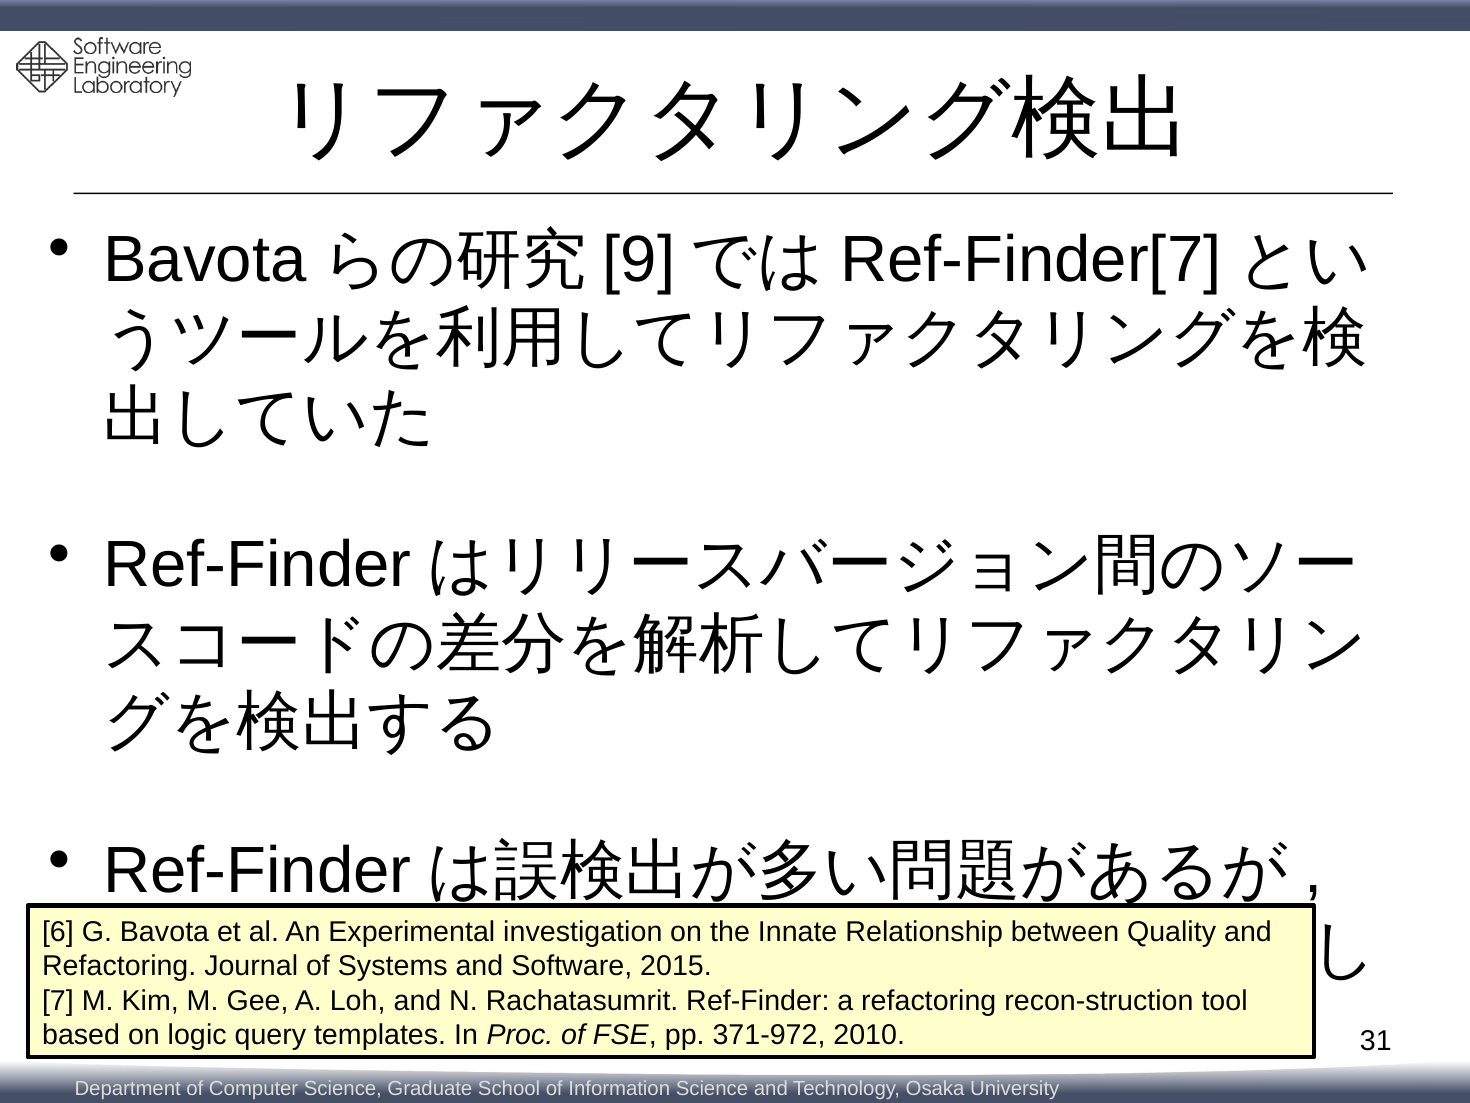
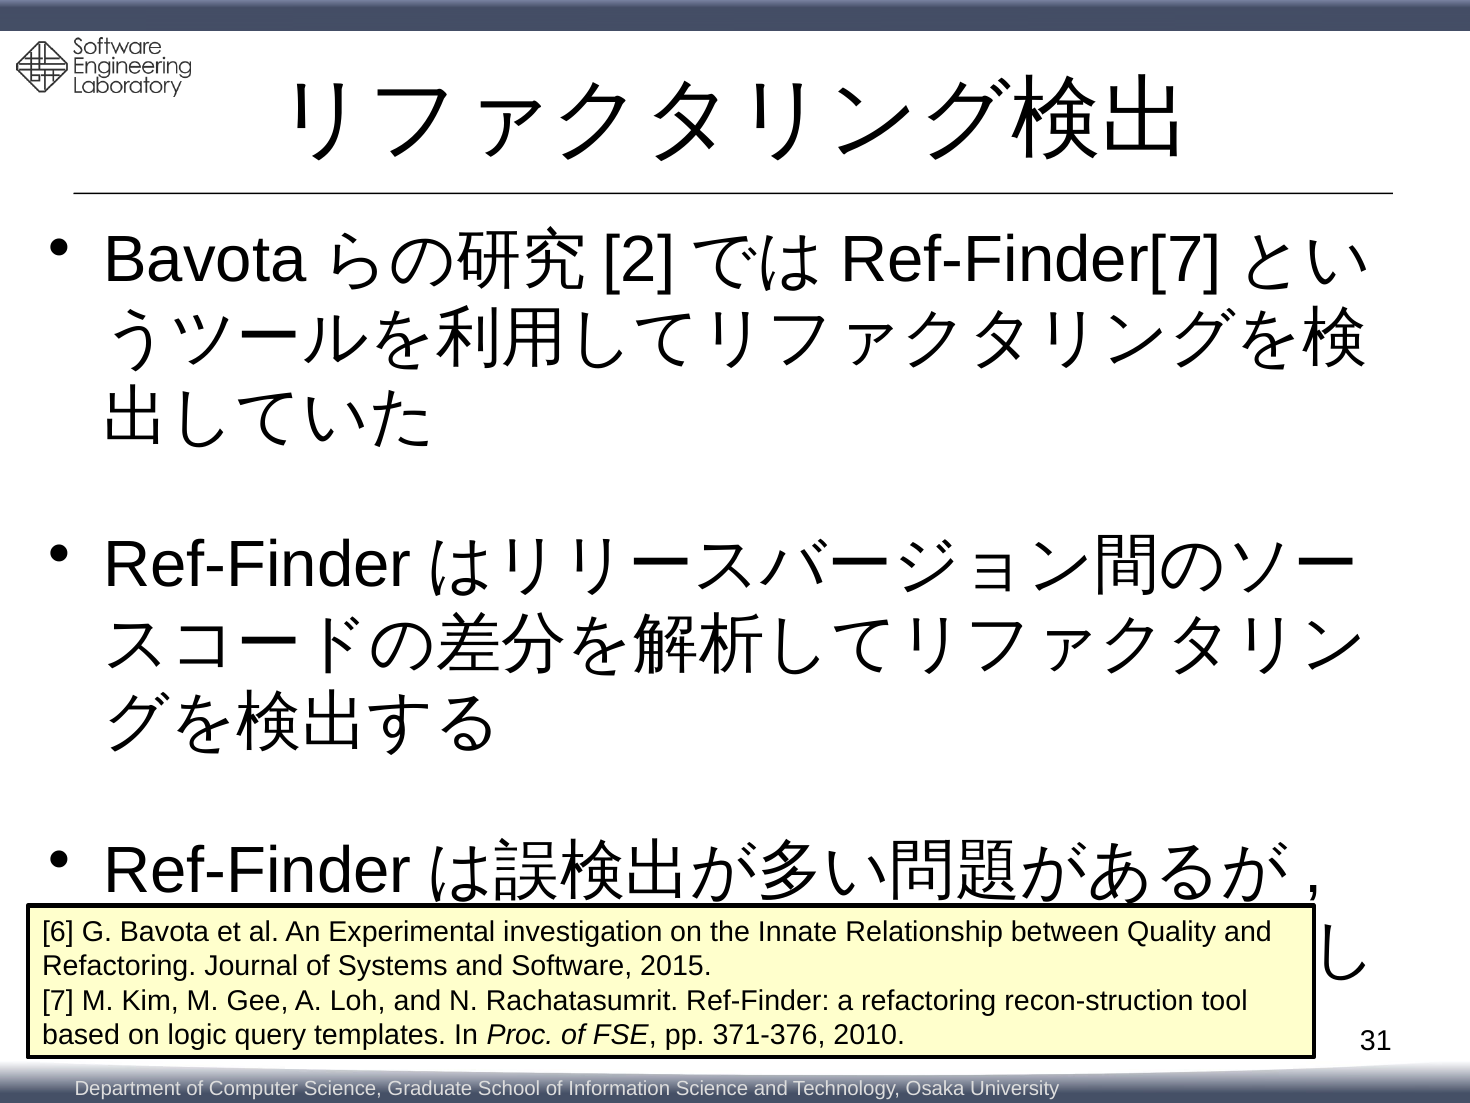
9: 9 -> 2
371-972: 371-972 -> 371-376
